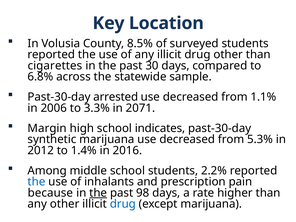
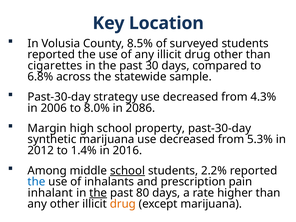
arrested: arrested -> strategy
1.1%: 1.1% -> 4.3%
3.3%: 3.3% -> 8.0%
2071: 2071 -> 2086
indicates: indicates -> property
school at (128, 171) underline: none -> present
because: because -> inhalant
98: 98 -> 80
drug at (123, 204) colour: blue -> orange
